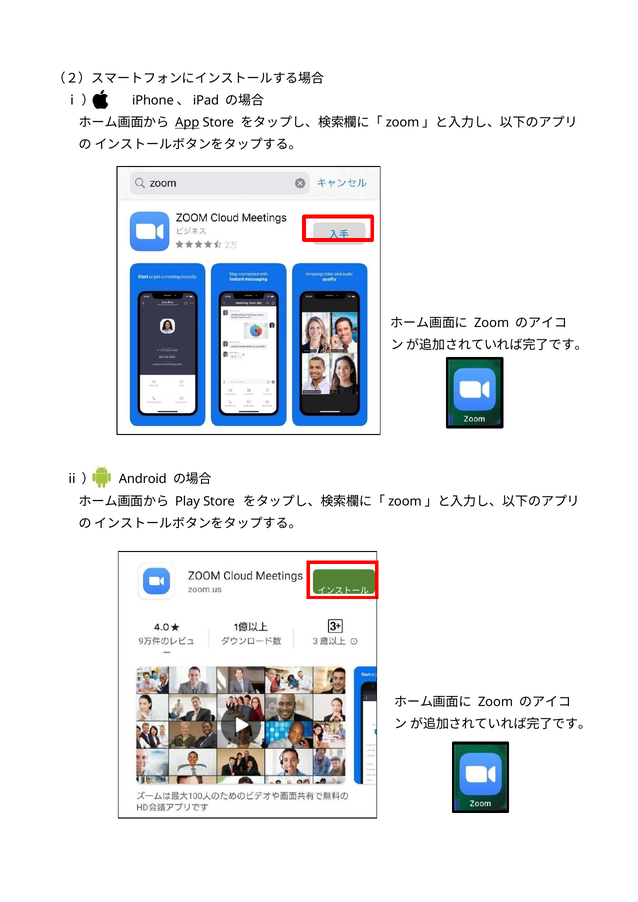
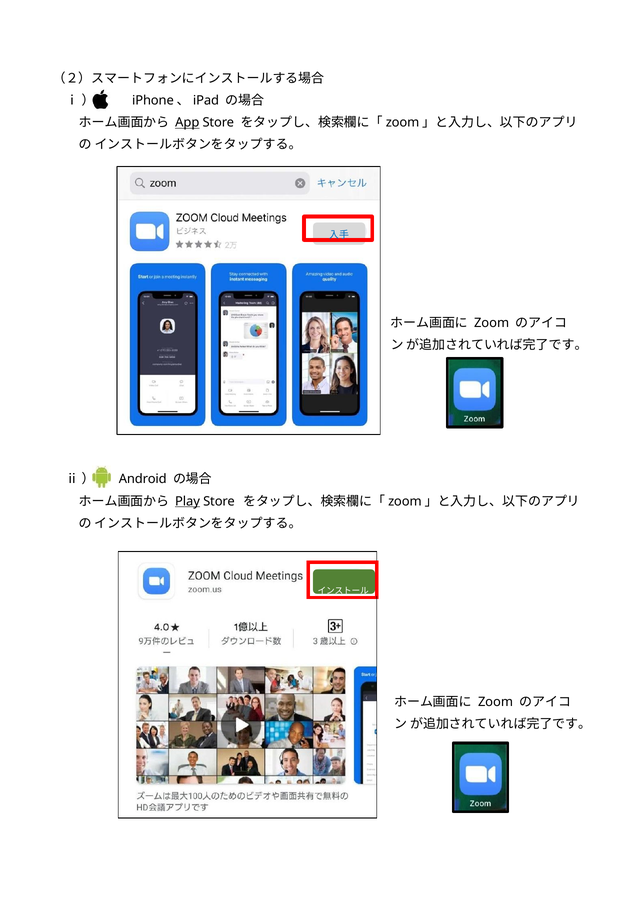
Play underline: none -> present
